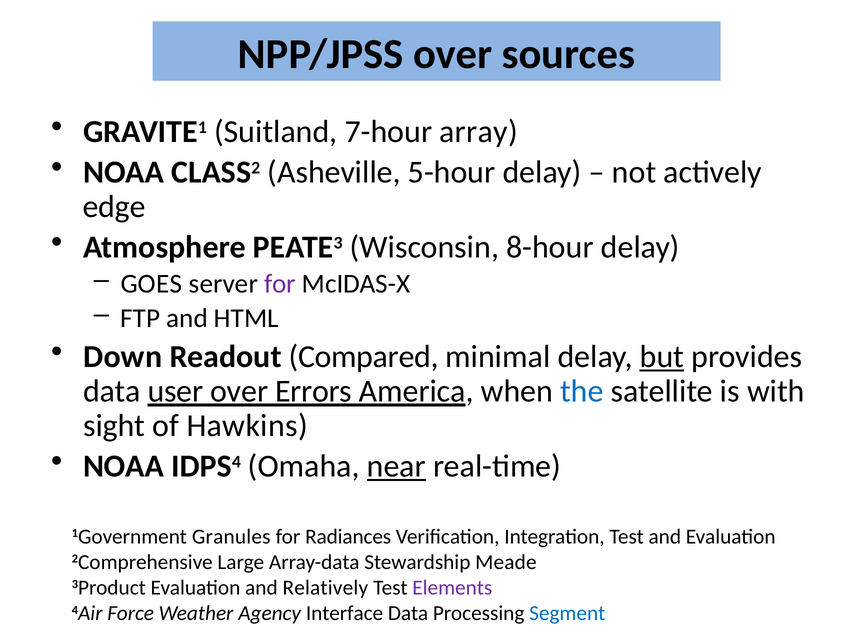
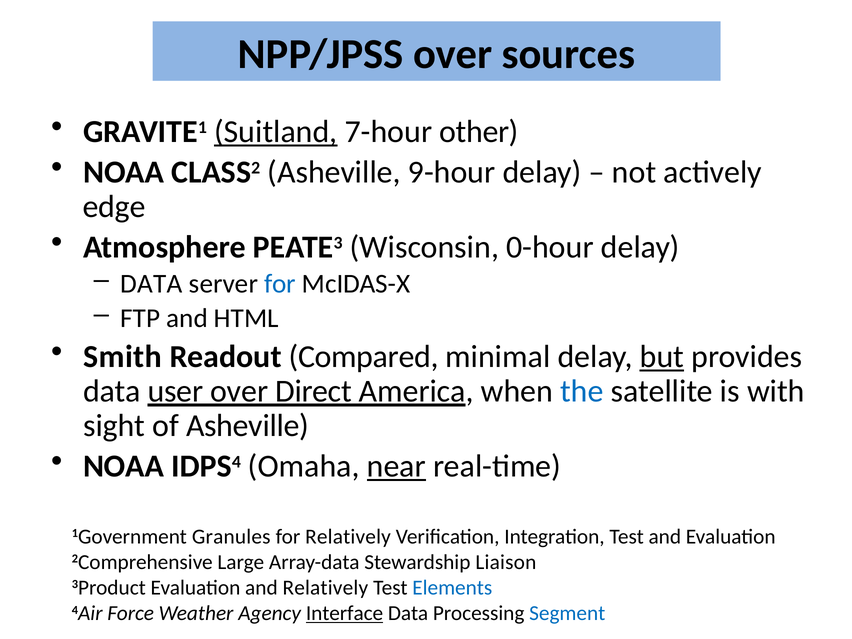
Suitland underline: none -> present
array: array -> other
5-hour: 5-hour -> 9-hour
8-hour: 8-hour -> 0-hour
GOES at (151, 284): GOES -> DATA
for at (280, 284) colour: purple -> blue
Down: Down -> Smith
Errors: Errors -> Direct
of Hawkins: Hawkins -> Asheville
for Radiances: Radiances -> Relatively
Meade: Meade -> Liaison
Elements colour: purple -> blue
Interface underline: none -> present
